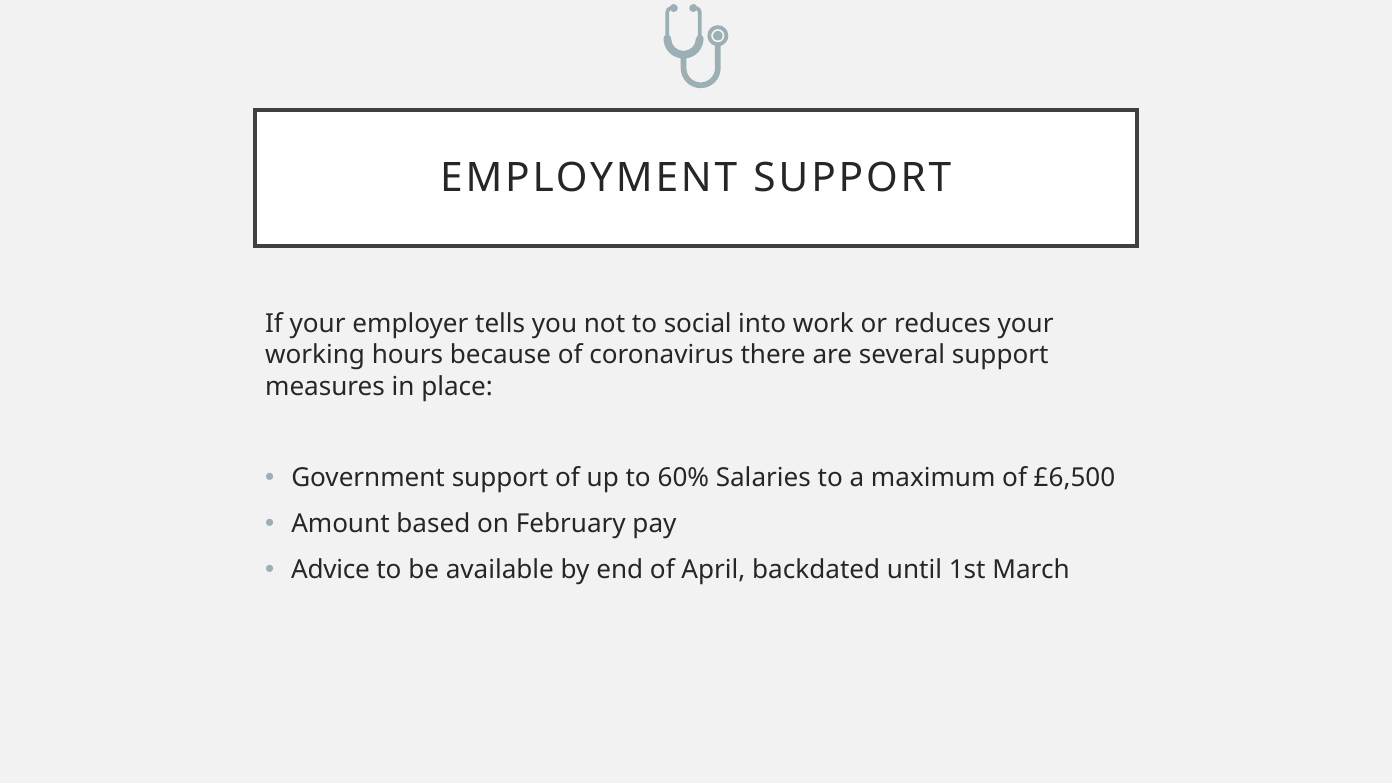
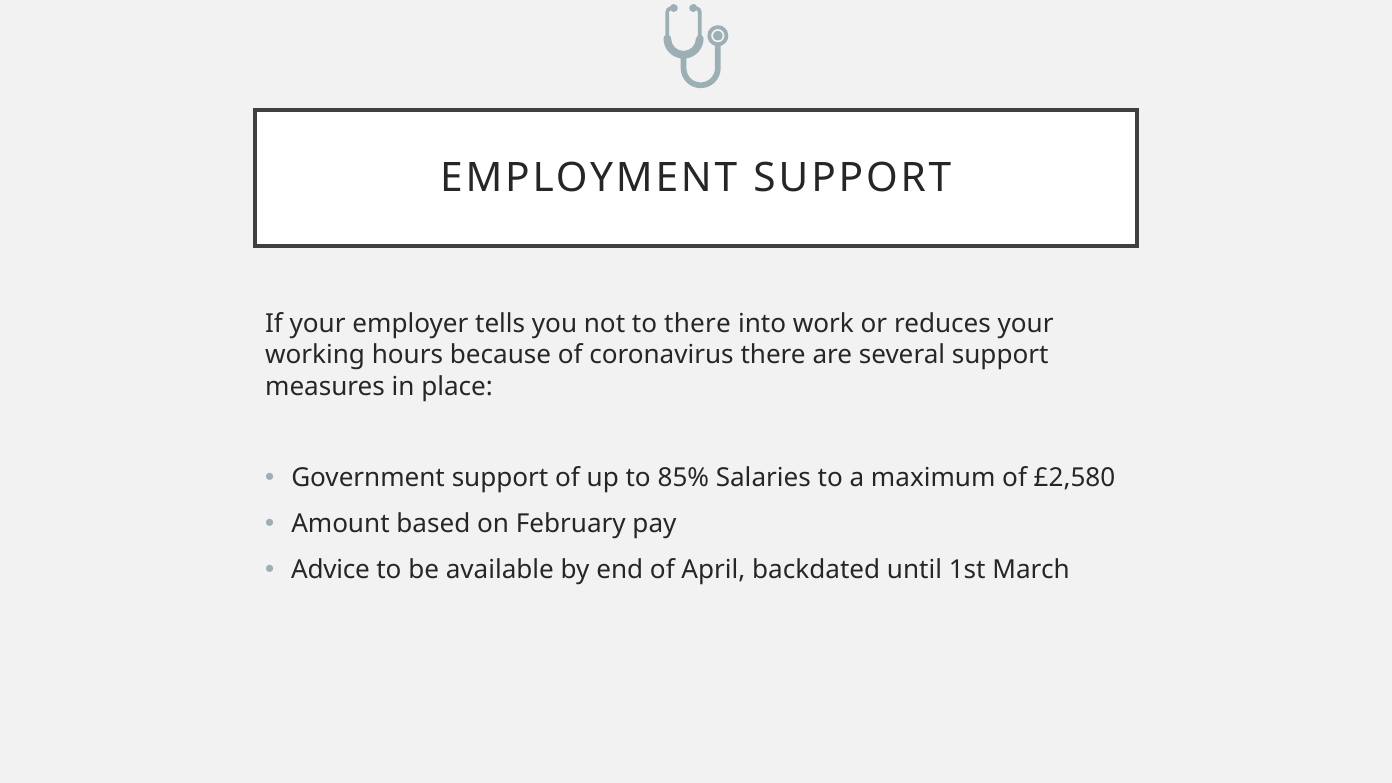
to social: social -> there
60%: 60% -> 85%
£6,500: £6,500 -> £2,580
